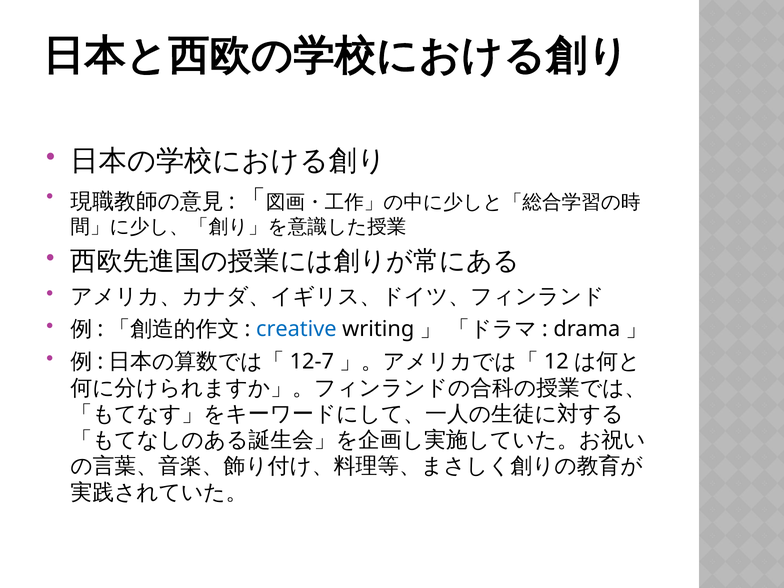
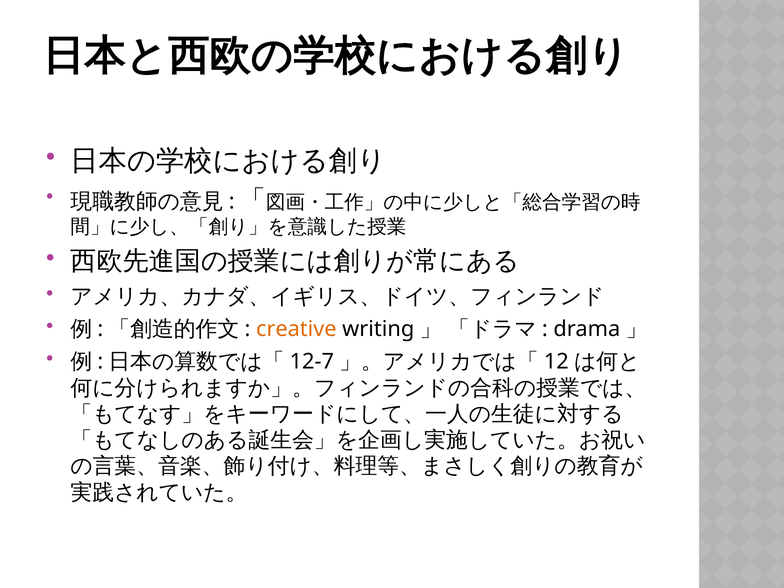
creative colour: blue -> orange
